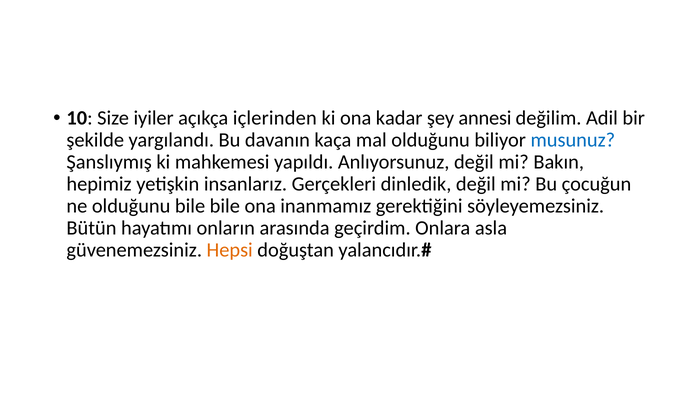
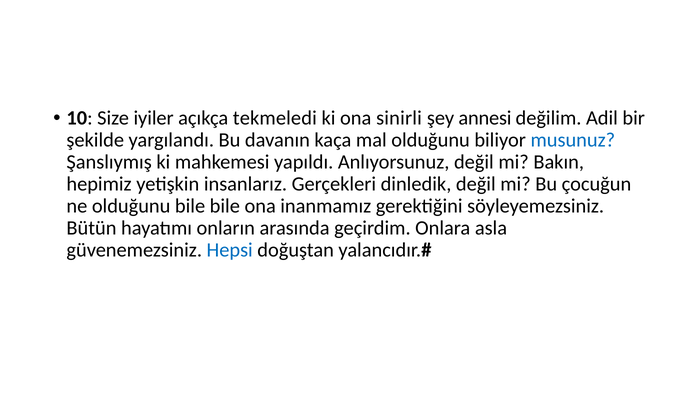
içlerinden: içlerinden -> tekmeledi
kadar: kadar -> sinirli
Hepsi colour: orange -> blue
